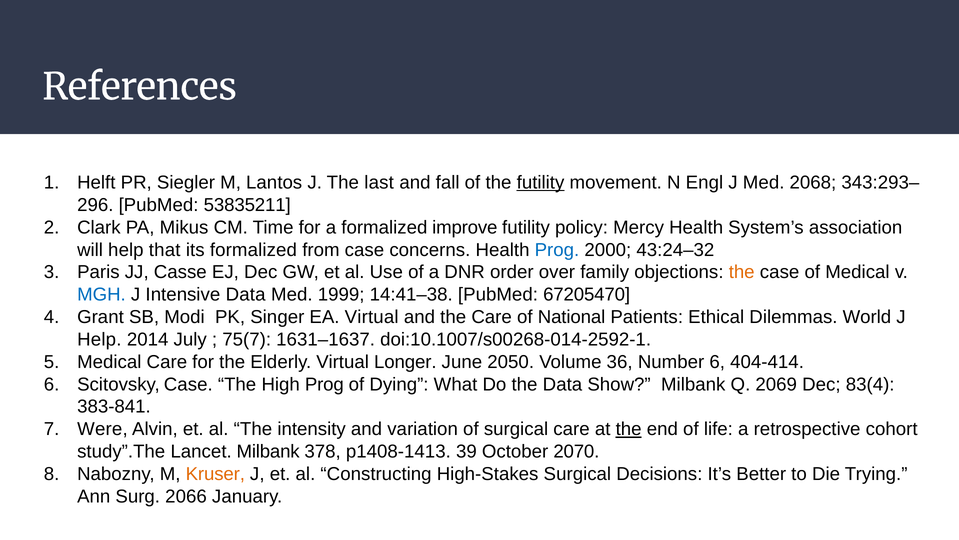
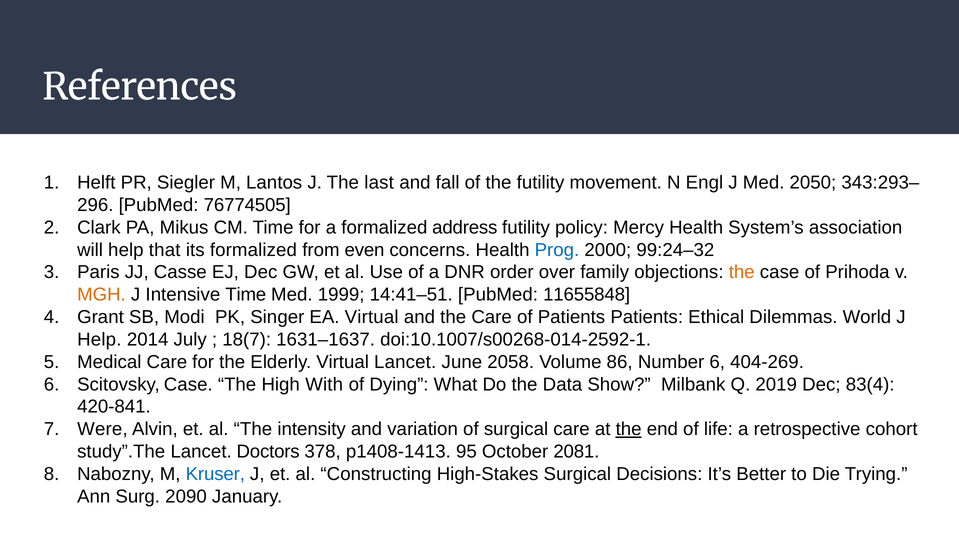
futility at (541, 182) underline: present -> none
2068: 2068 -> 2050
53835211: 53835211 -> 76774505
improve: improve -> address
from case: case -> even
43:24–32: 43:24–32 -> 99:24–32
of Medical: Medical -> Prihoda
MGH colour: blue -> orange
Intensive Data: Data -> Time
14:41–38: 14:41–38 -> 14:41–51
67205470: 67205470 -> 11655848
of National: National -> Patients
75(7: 75(7 -> 18(7
Virtual Longer: Longer -> Lancet
2050: 2050 -> 2058
36: 36 -> 86
404-414: 404-414 -> 404-269
High Prog: Prog -> With
2069: 2069 -> 2019
383-841: 383-841 -> 420-841
Lancet Milbank: Milbank -> Doctors
39: 39 -> 95
2070: 2070 -> 2081
Kruser colour: orange -> blue
2066: 2066 -> 2090
